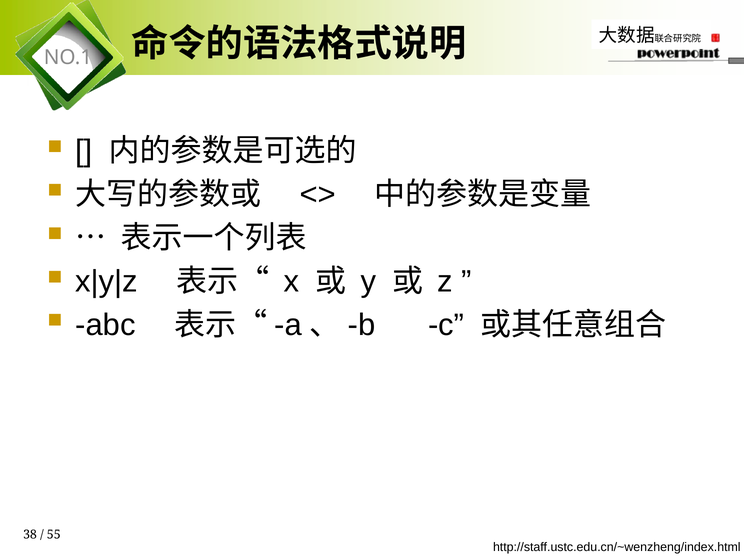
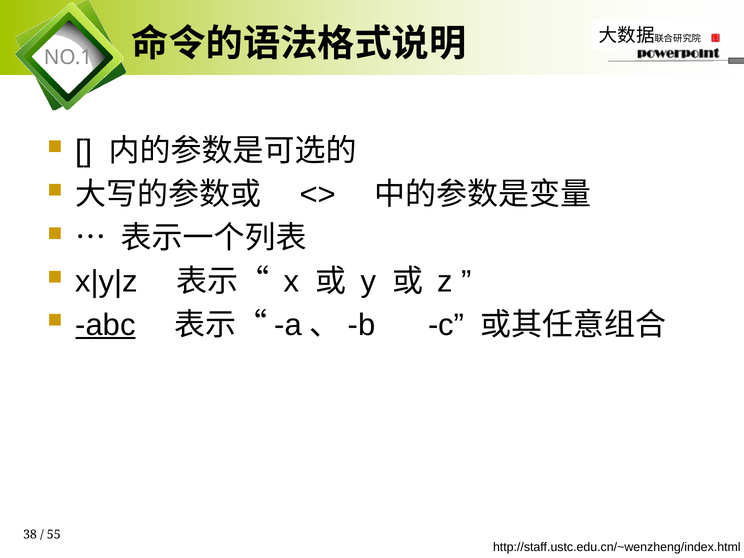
abc underline: none -> present
